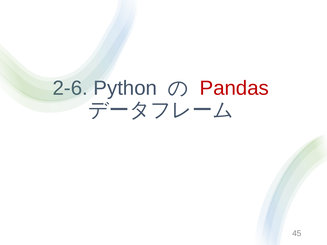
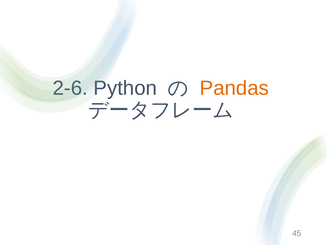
Pandas colour: red -> orange
